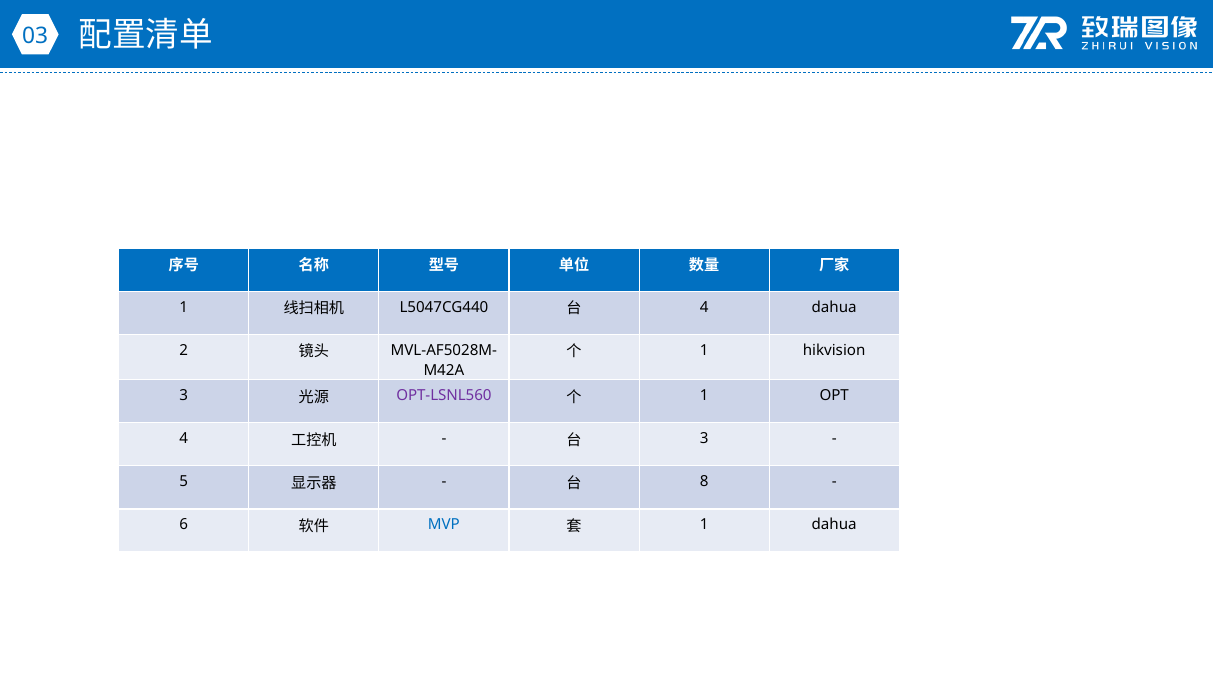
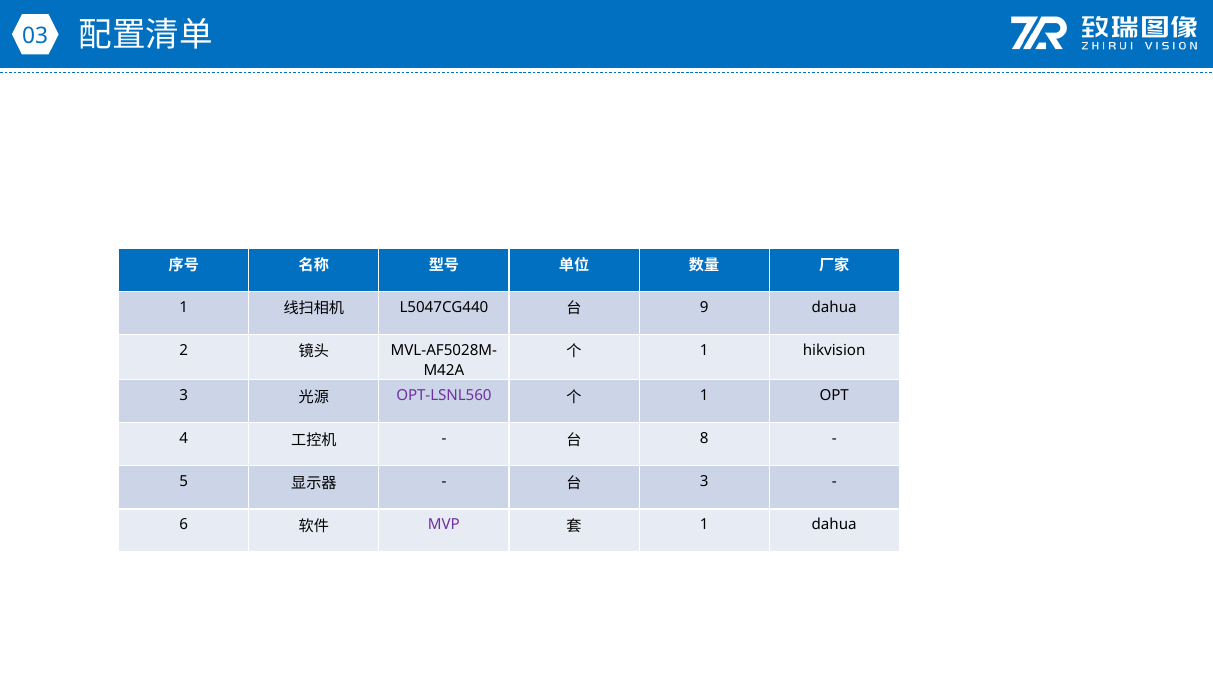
4 at (704, 307): 4 -> 9
3 at (704, 438): 3 -> 8
8 at (704, 481): 8 -> 3
MVP colour: blue -> purple
